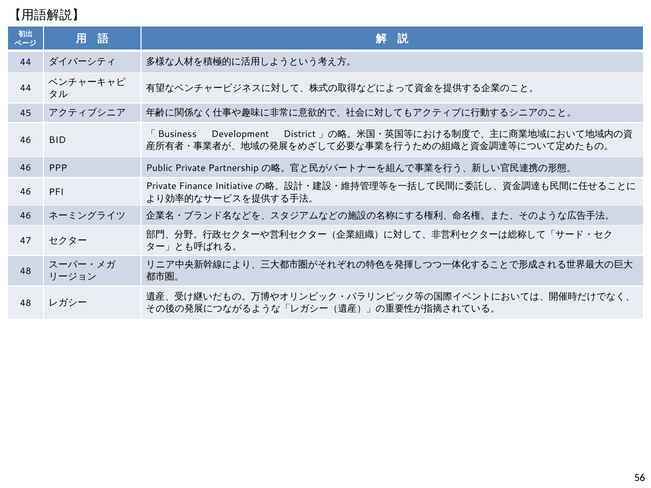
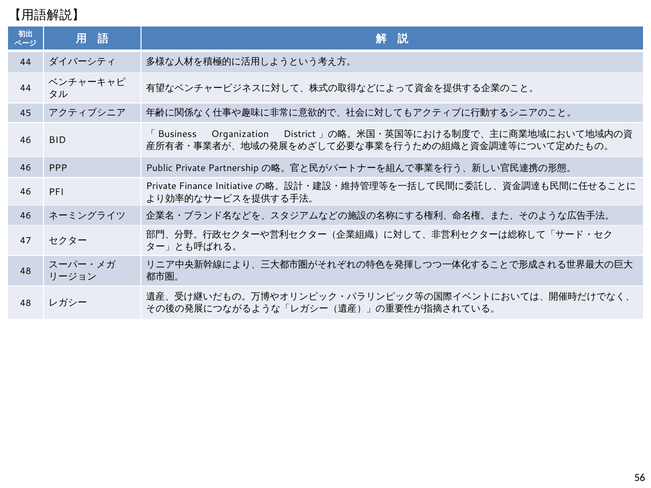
Development: Development -> Organization
